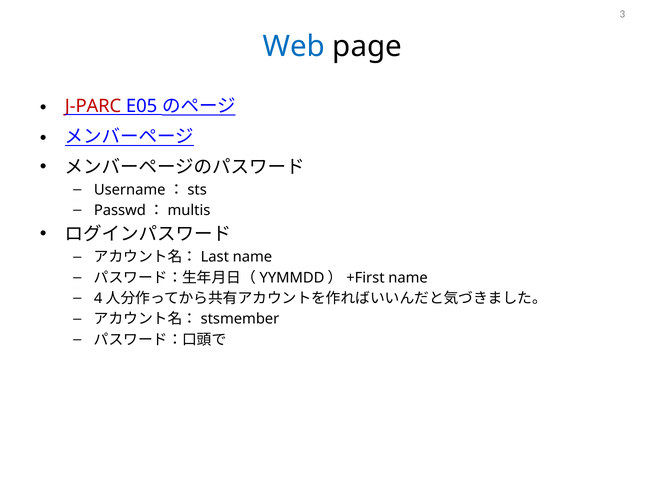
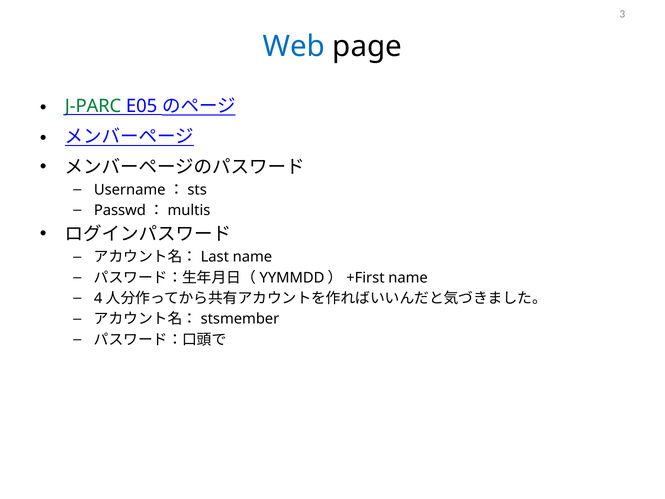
J-PARC colour: red -> green
